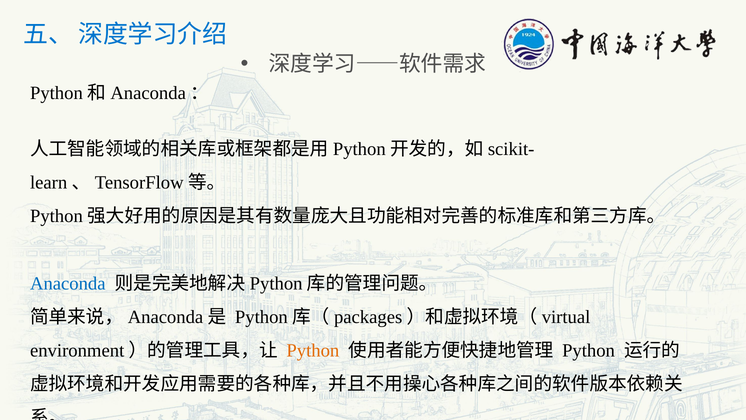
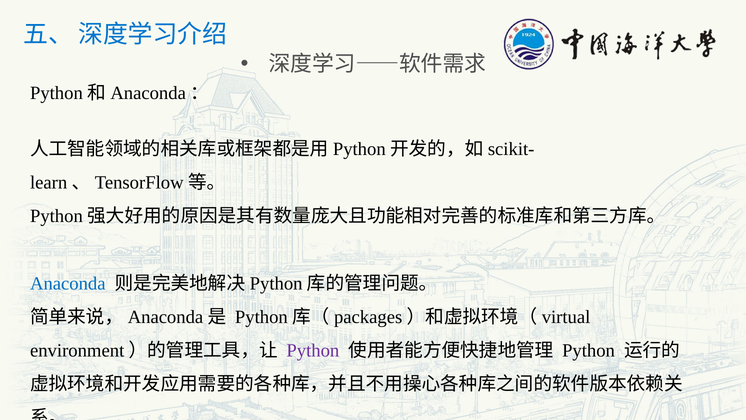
Python at (313, 350) colour: orange -> purple
